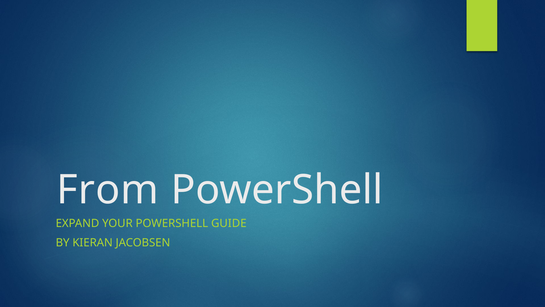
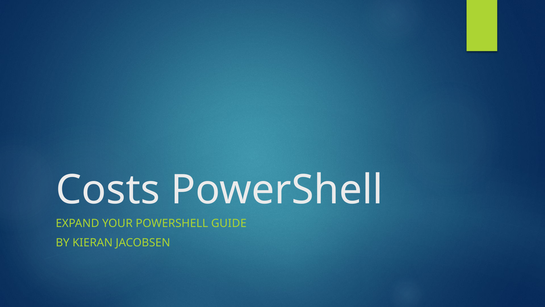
From: From -> Costs
